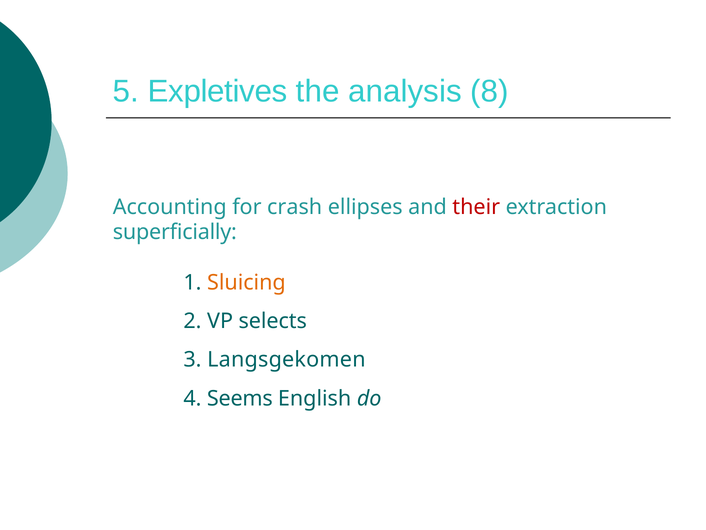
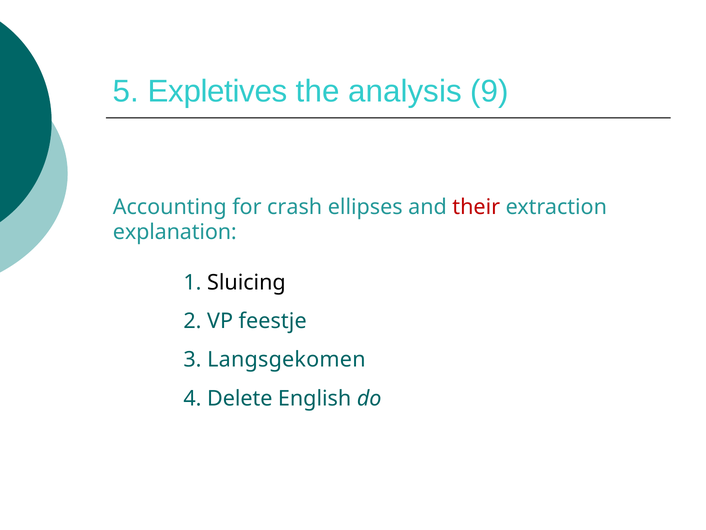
8: 8 -> 9
superficially: superficially -> explanation
Sluicing colour: orange -> black
selects: selects -> feestje
Seems: Seems -> Delete
